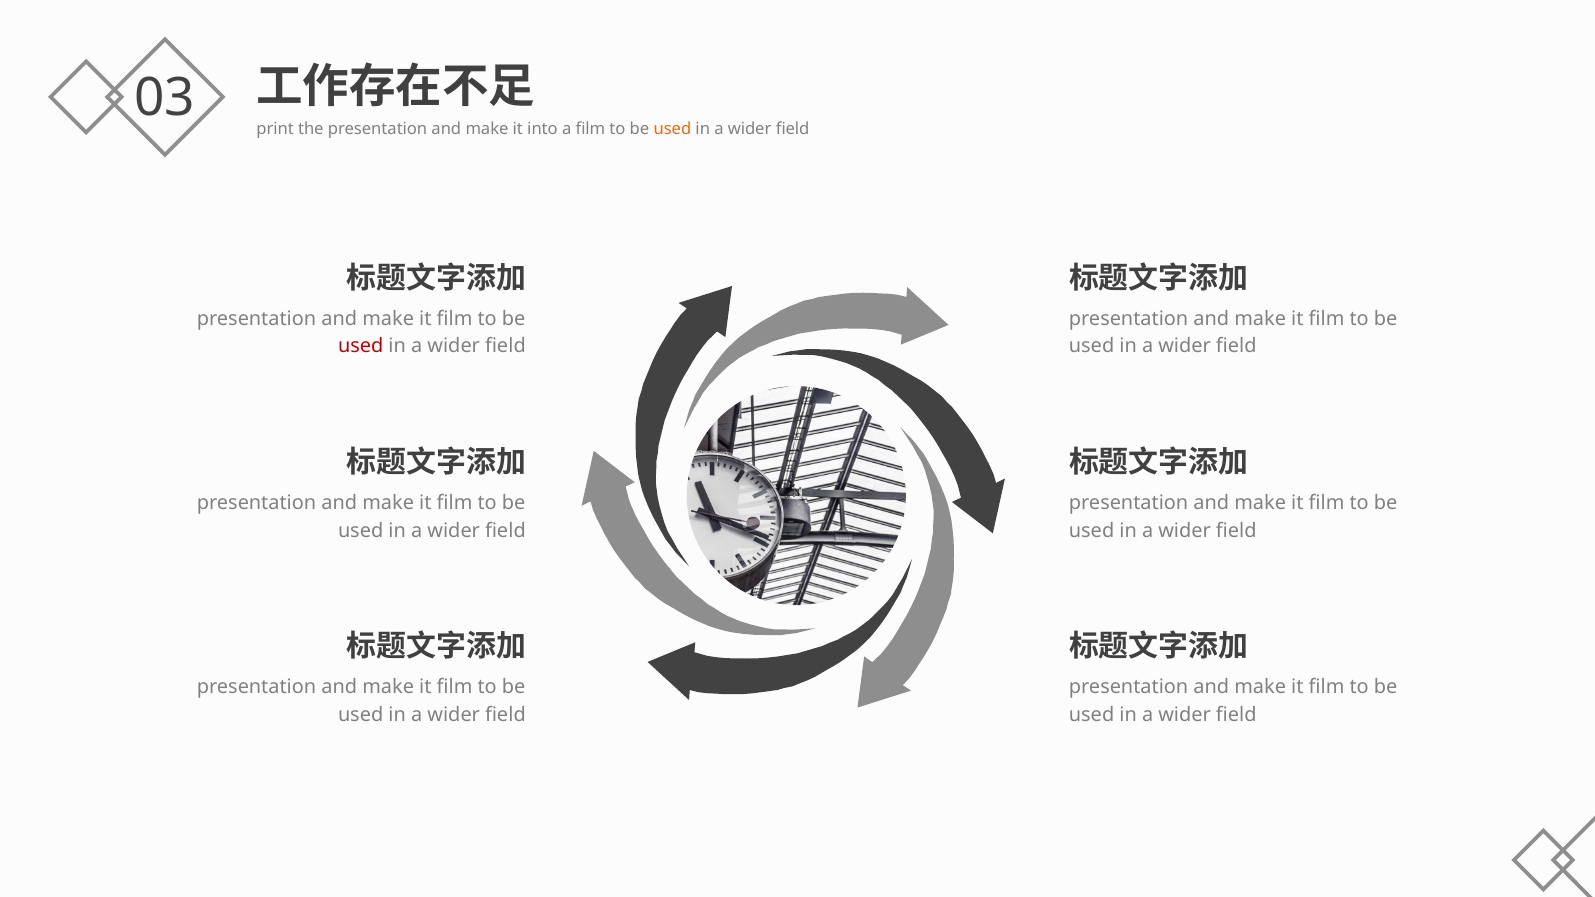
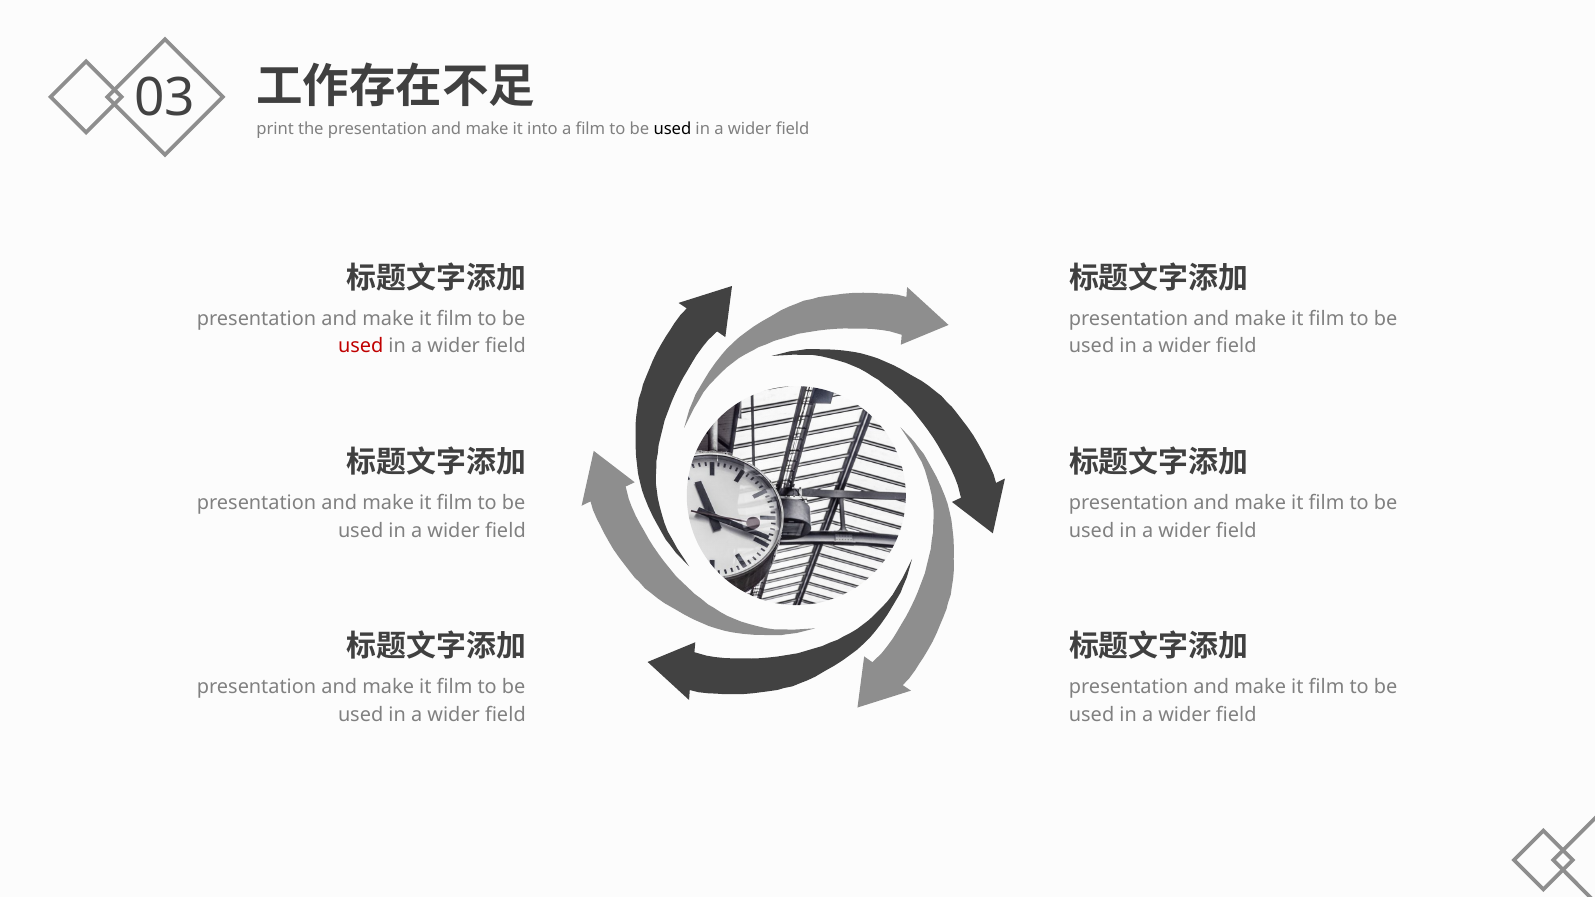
used at (672, 129) colour: orange -> black
